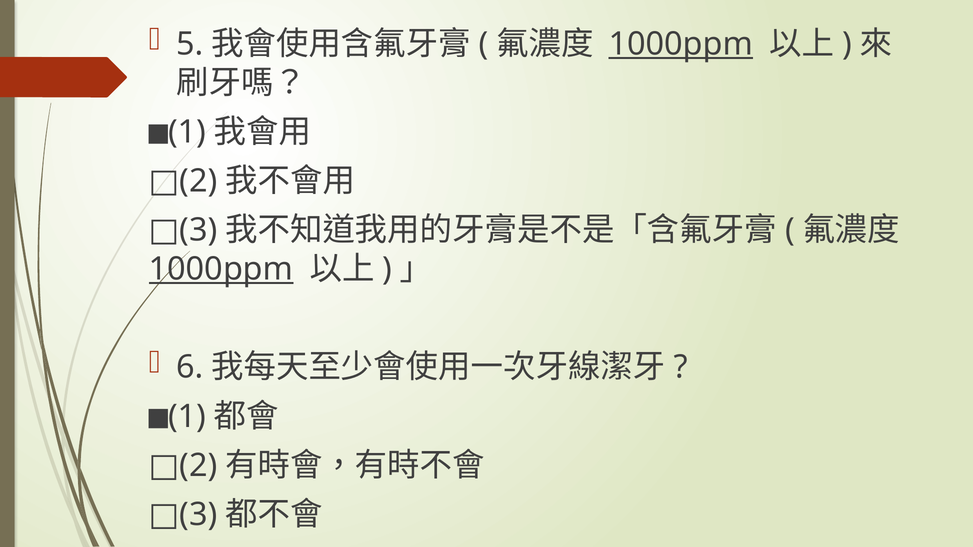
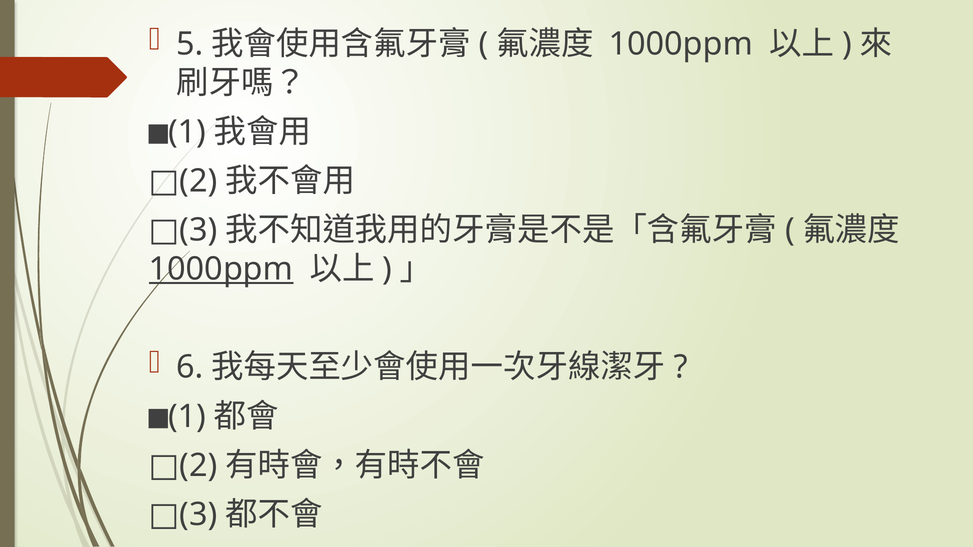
1000ppm at (681, 44) underline: present -> none
